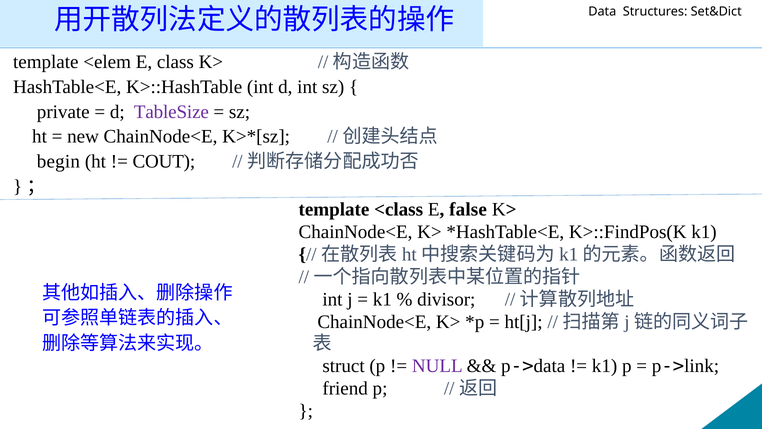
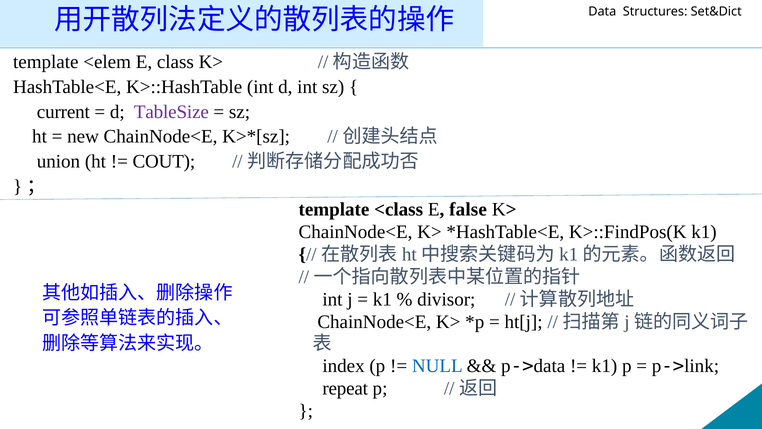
private: private -> current
begin: begin -> union
struct: struct -> index
NULL colour: purple -> blue
friend: friend -> repeat
